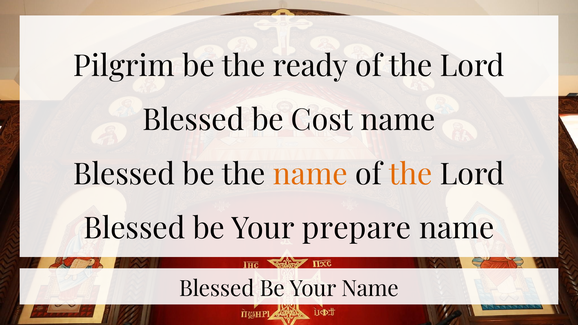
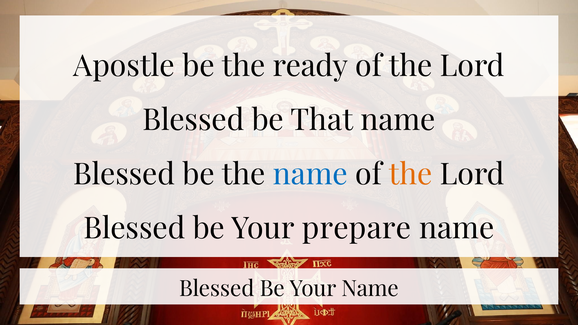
Pilgrim: Pilgrim -> Apostle
Cost: Cost -> That
name at (310, 175) colour: orange -> blue
